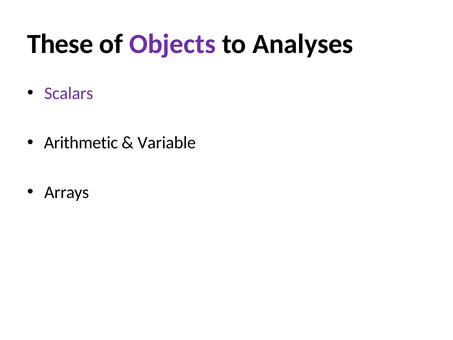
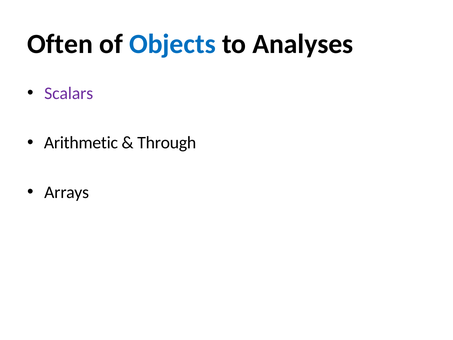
These: These -> Often
Objects colour: purple -> blue
Variable: Variable -> Through
